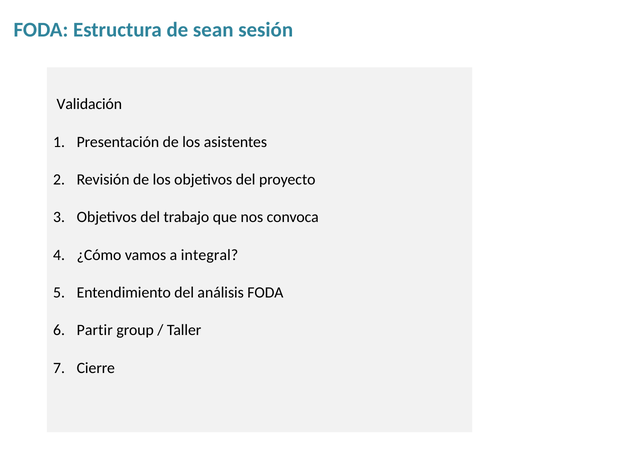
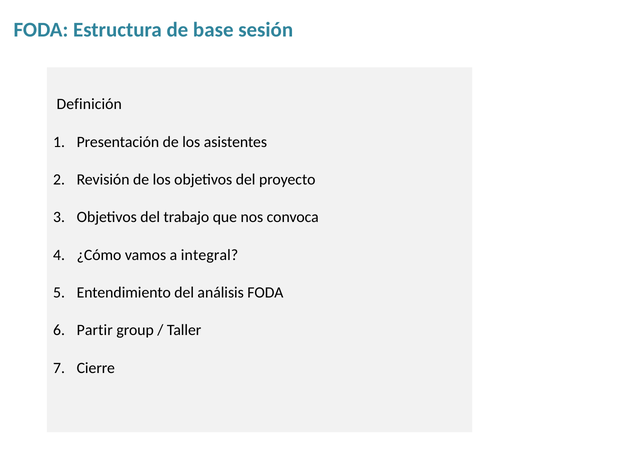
sean: sean -> base
Validación: Validación -> Definición
